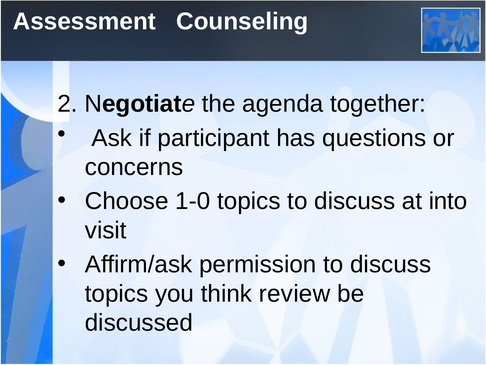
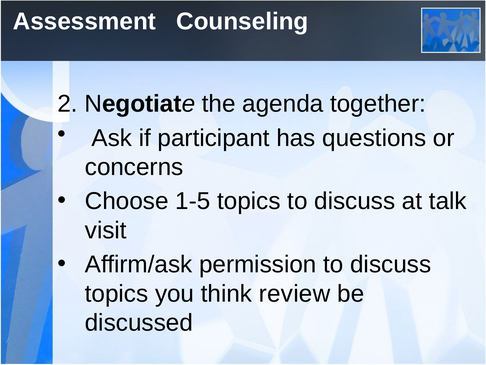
1-0: 1-0 -> 1-5
into: into -> talk
